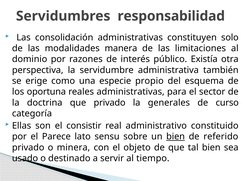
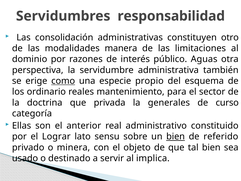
solo: solo -> otro
Existía: Existía -> Aguas
como underline: none -> present
oportuna: oportuna -> ordinario
reales administrativas: administrativas -> mantenimiento
que privado: privado -> privada
consistir: consistir -> anterior
Parece: Parece -> Lograr
tiempo: tiempo -> implica
